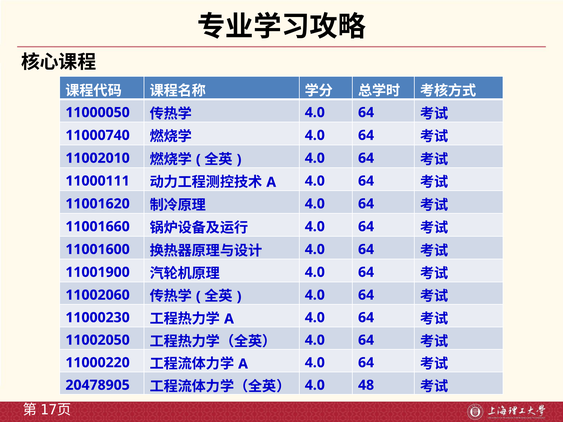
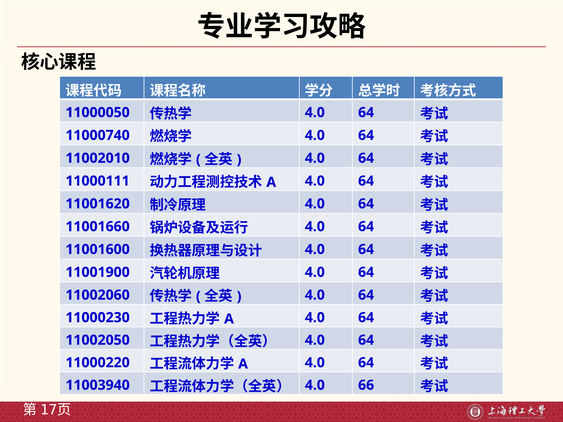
20478905: 20478905 -> 11003940
48: 48 -> 66
